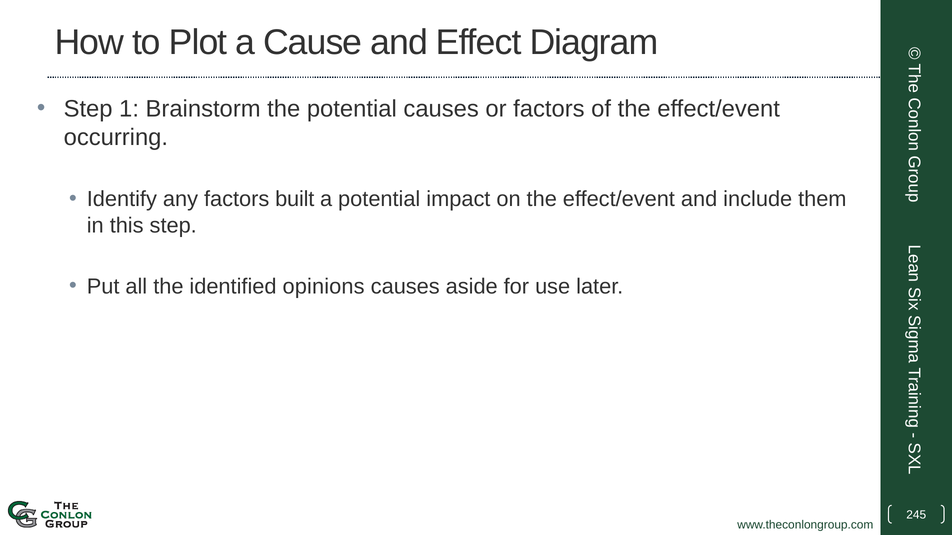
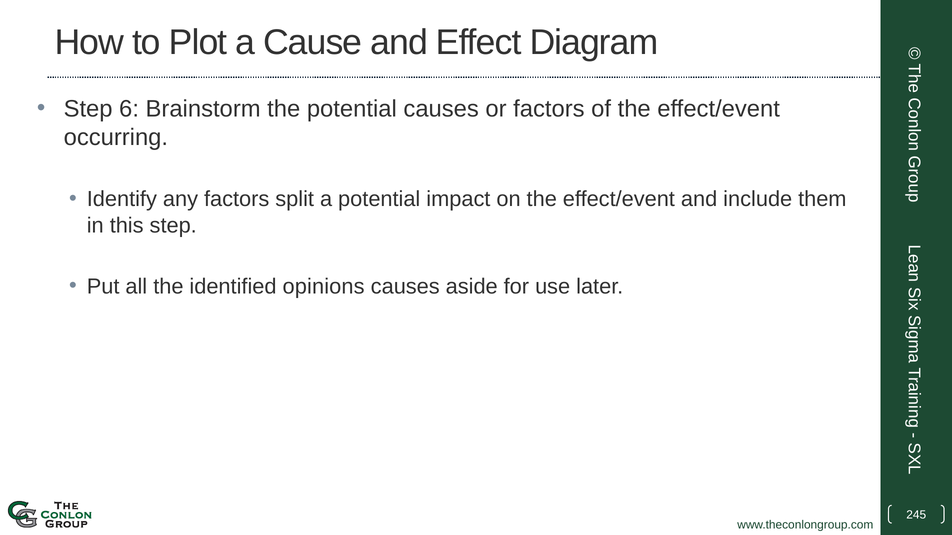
1: 1 -> 6
built: built -> split
